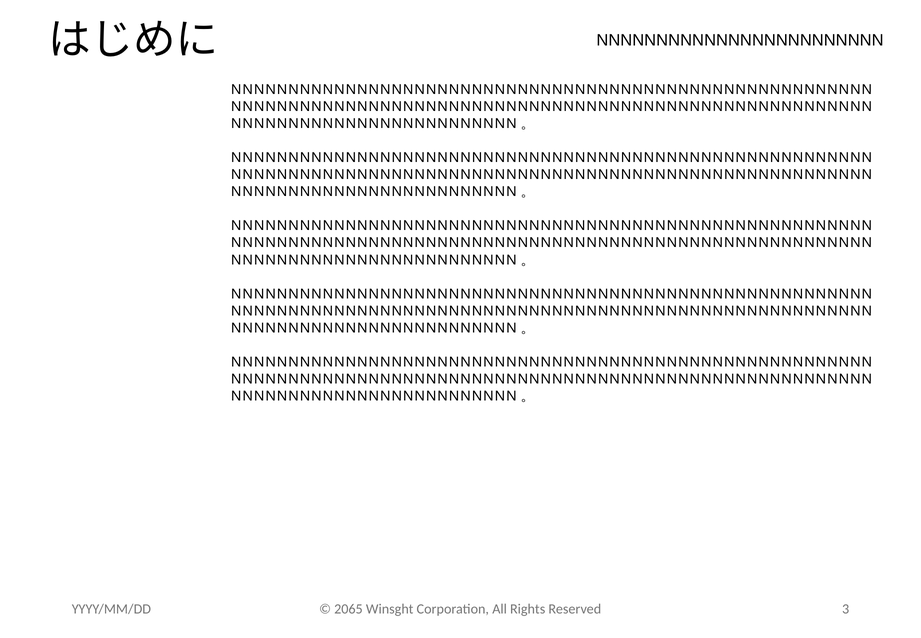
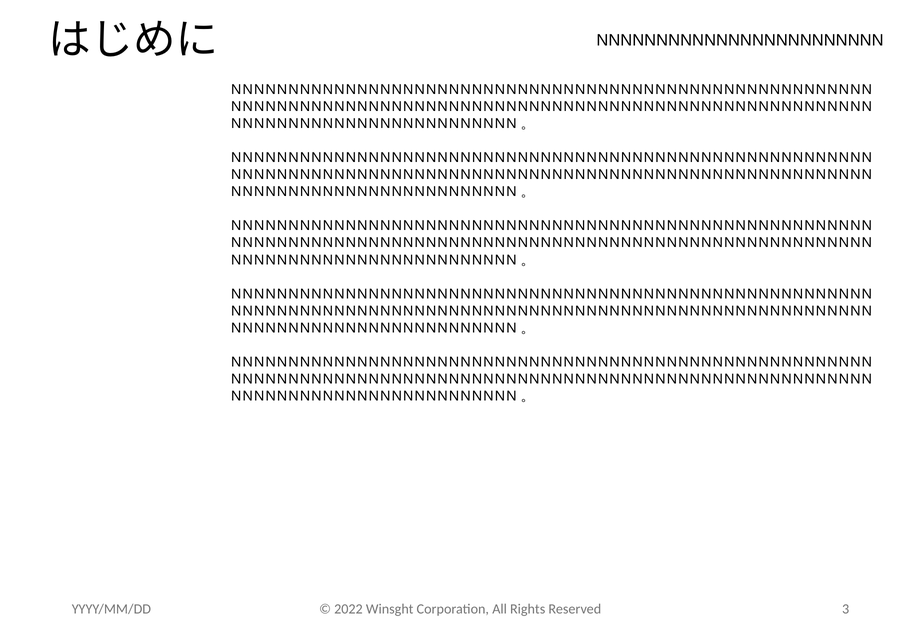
2065: 2065 -> 2022
